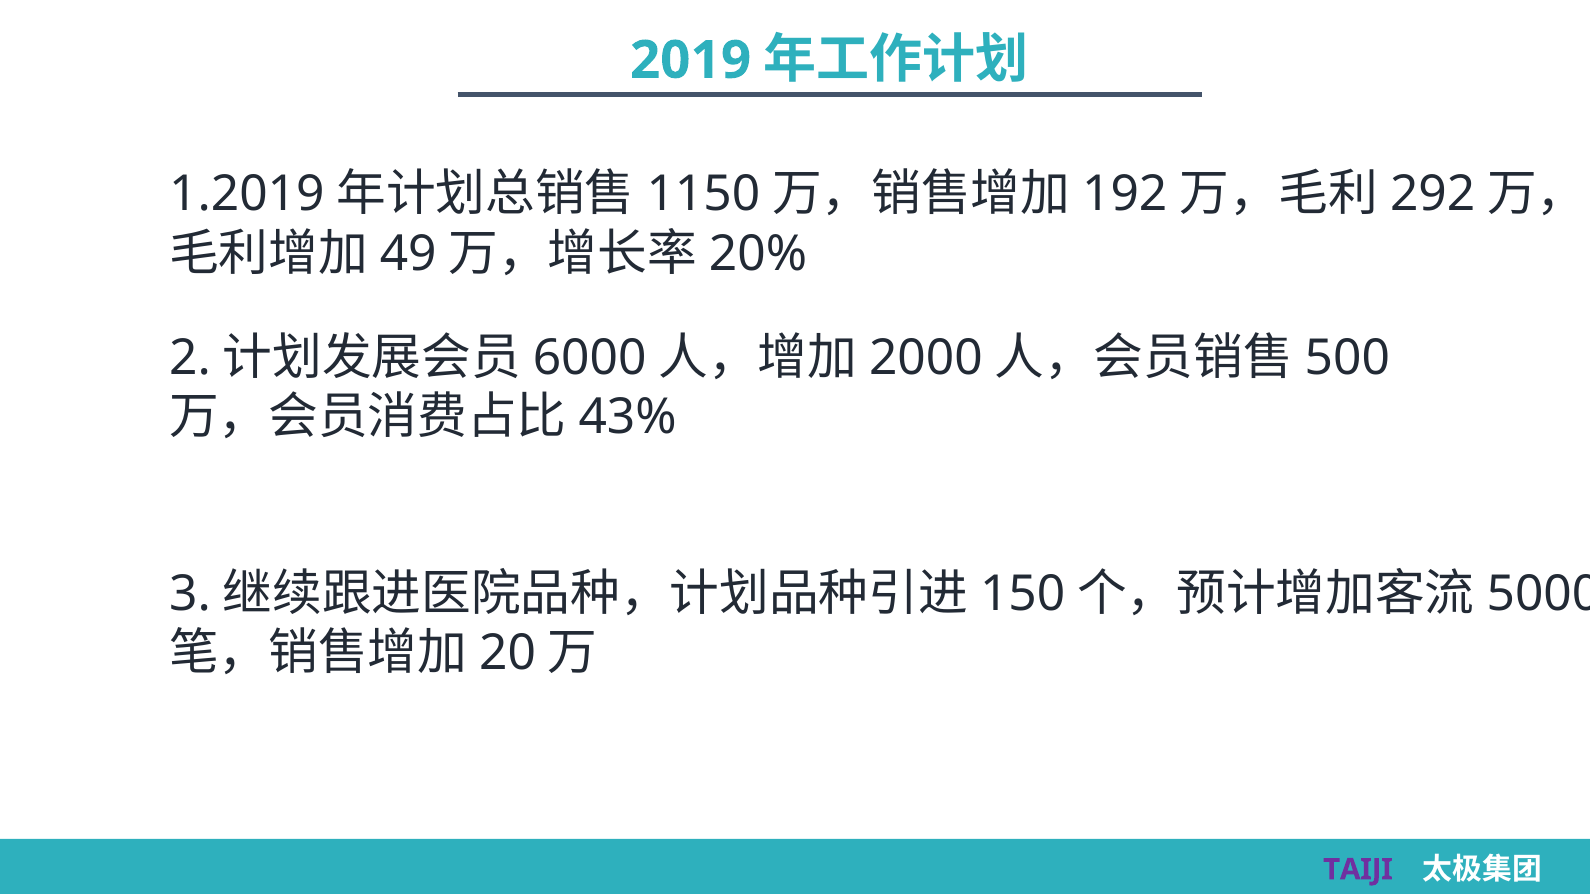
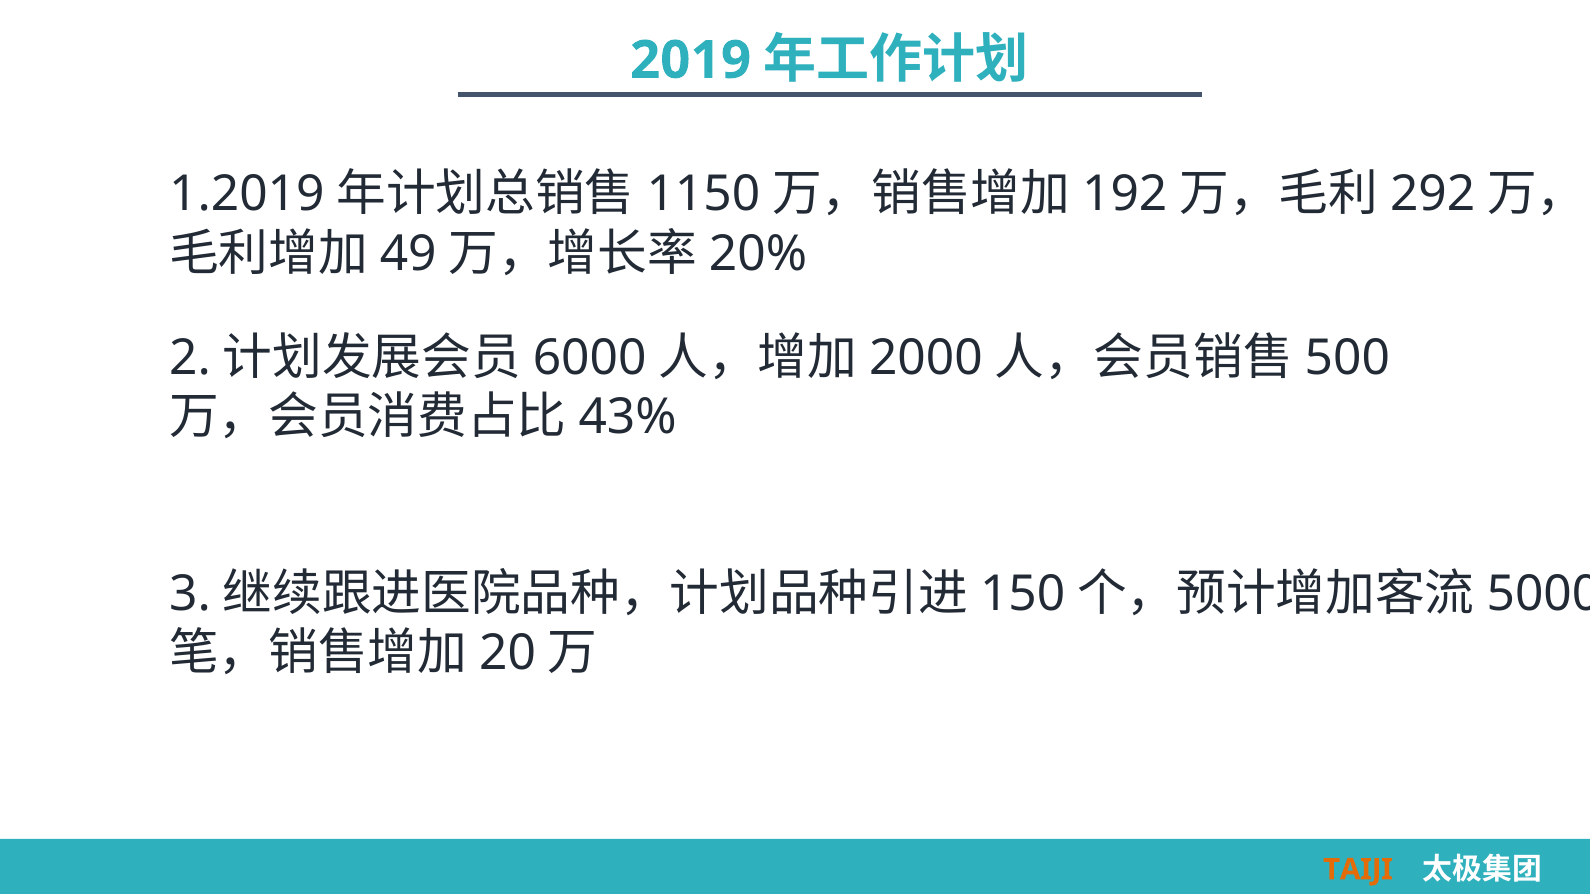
TAIJI colour: purple -> orange
